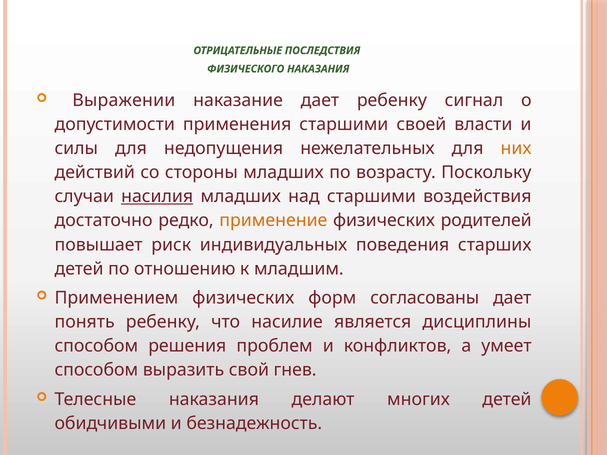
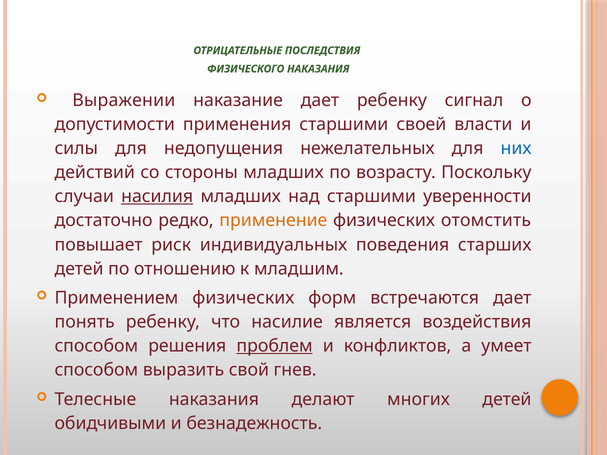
них colour: orange -> blue
воздействия: воздействия -> уверенности
родителей: родителей -> отомстить
согласованы: согласованы -> встречаются
дисциплины: дисциплины -> воздействия
проблем underline: none -> present
